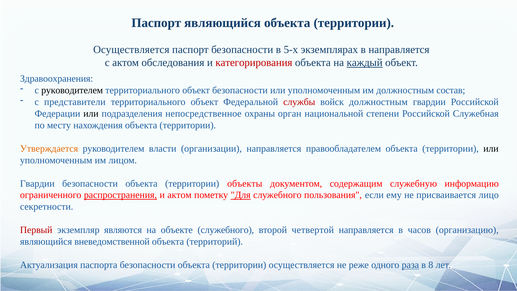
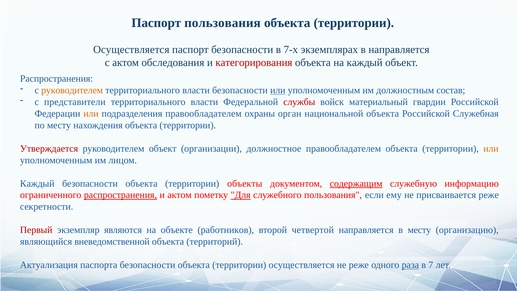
Паспорт являющийся: являющийся -> пользования
5-х: 5-х -> 7-х
каждый at (365, 63) underline: present -> none
Здравоохранения at (57, 79): Здравоохранения -> Распространения
руководителем at (72, 90) colour: black -> orange
объект at (196, 90): объект -> власти
или at (278, 90) underline: none -> present
объект at (204, 102): объект -> власти
войск должностным: должностным -> материальный
или at (91, 114) colour: black -> orange
подразделения непосредственное: непосредственное -> правообладателем
национальной степени: степени -> объекта
Утверждается colour: orange -> red
руководителем власти: власти -> объект
организации направляется: направляется -> должностное
или at (491, 148) colour: black -> orange
Гвардии at (37, 183): Гвардии -> Каждый
содержащим underline: none -> present
присваивается лицо: лицо -> реже
объекте служебного: служебного -> работников
в часов: часов -> месту
8: 8 -> 7
